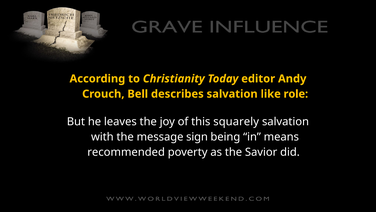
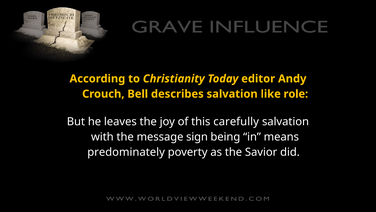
squarely: squarely -> carefully
recommended: recommended -> predominately
